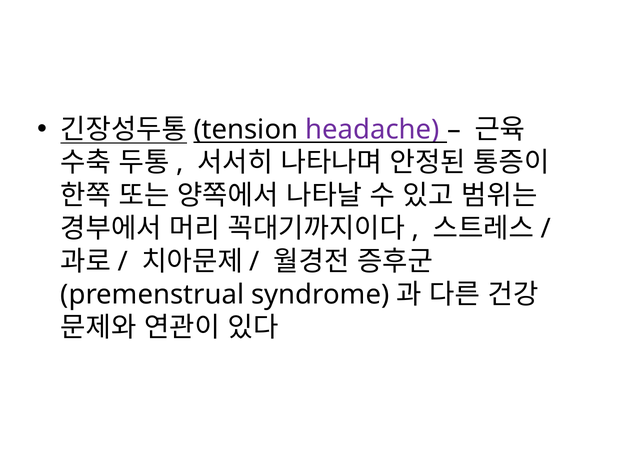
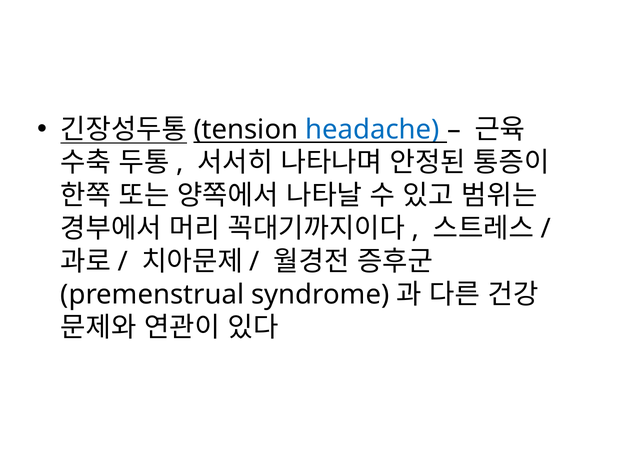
headache colour: purple -> blue
